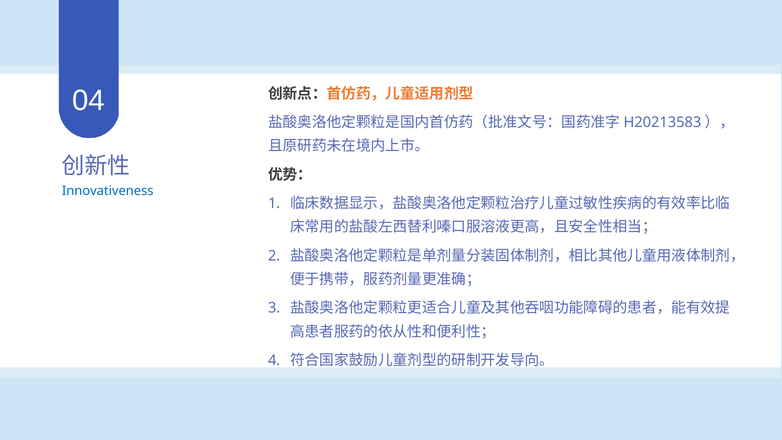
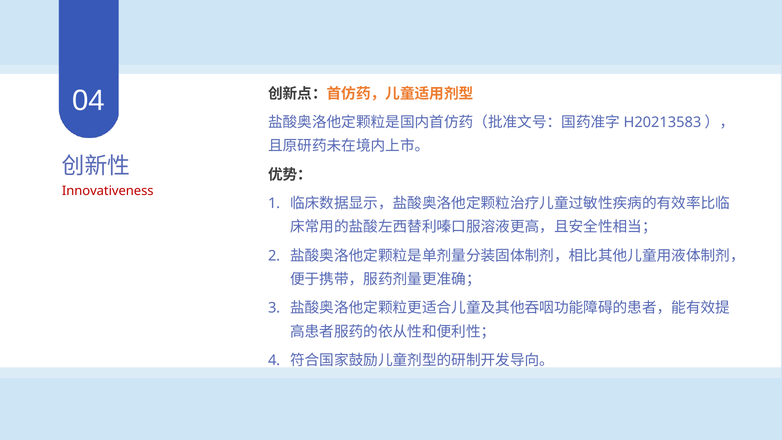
Innovativeness colour: blue -> red
